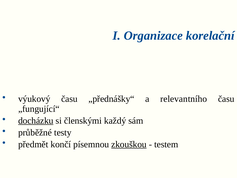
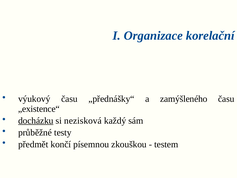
relevantního: relevantního -> zamýšleného
„fungující“: „fungující“ -> „existence“
členskými: členskými -> nezisková
zkouškou underline: present -> none
